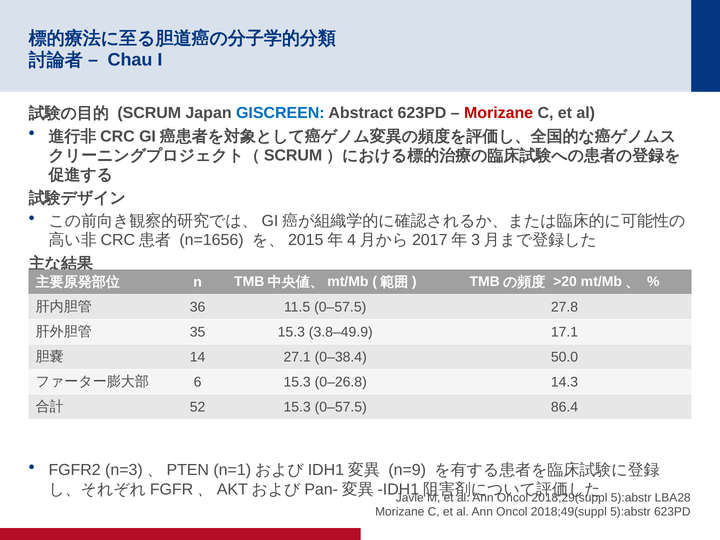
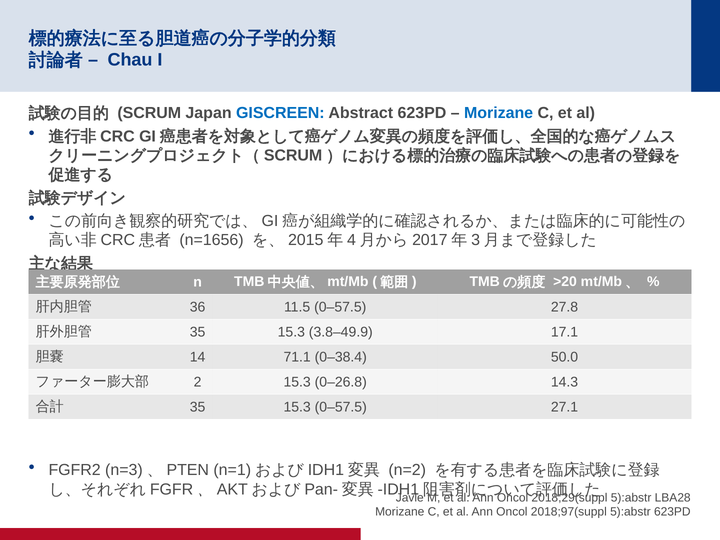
Morizane at (499, 113) colour: red -> blue
27.1: 27.1 -> 71.1
6: 6 -> 2
52 at (198, 407): 52 -> 35
86.4: 86.4 -> 27.1
n=9: n=9 -> n=2
2018;49(suppl: 2018;49(suppl -> 2018;97(suppl
